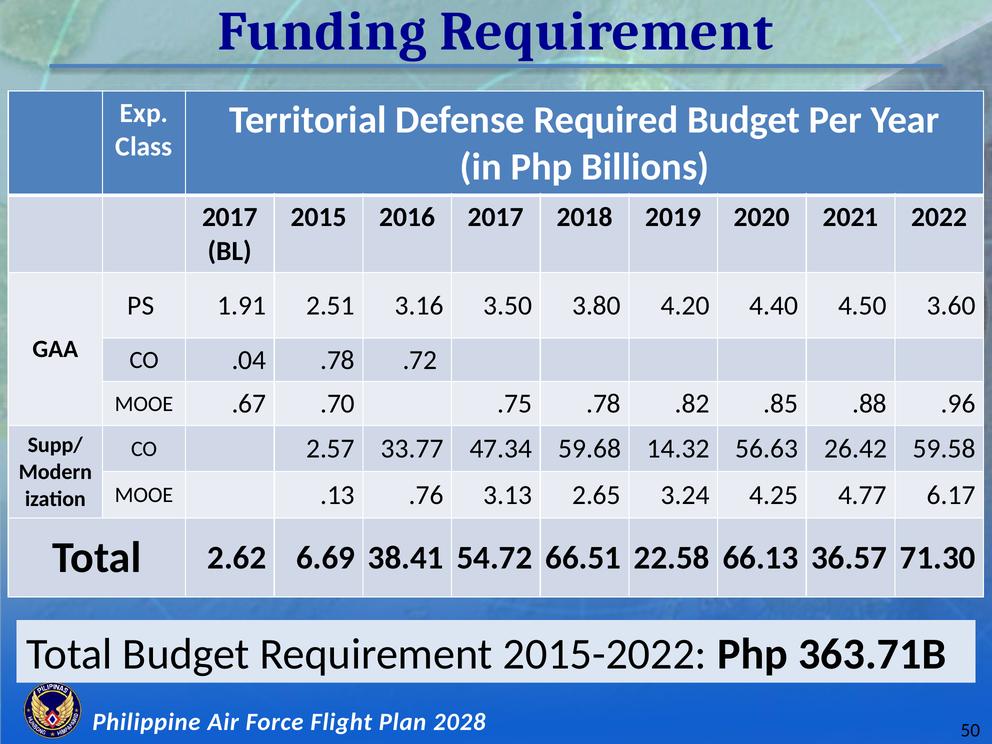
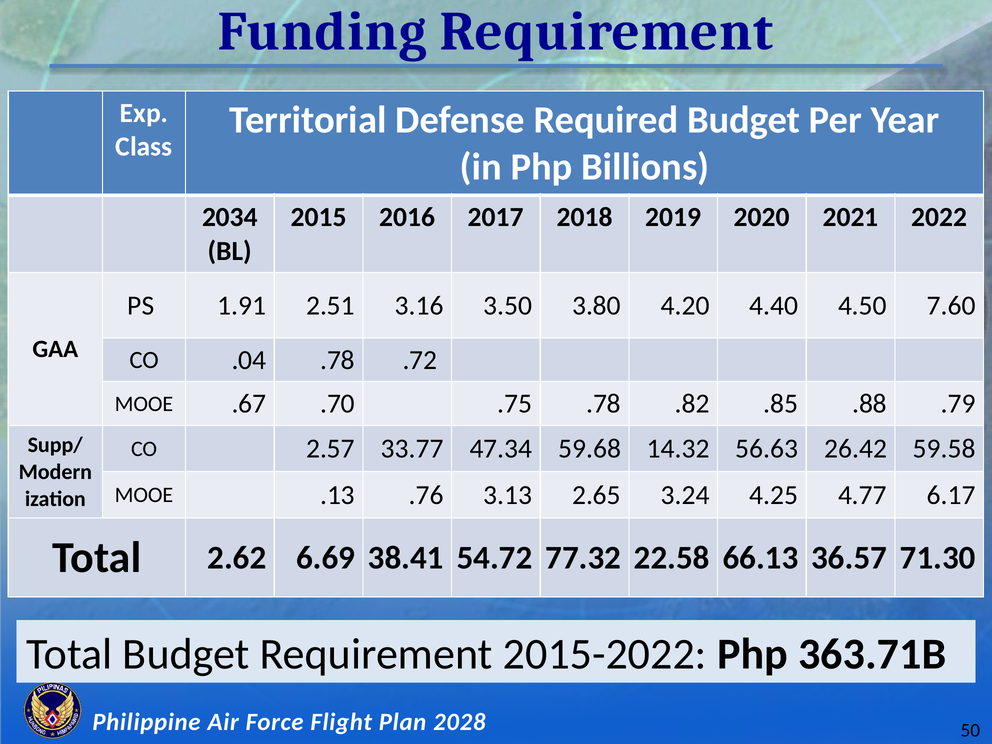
2017 at (230, 217): 2017 -> 2034
3.60: 3.60 -> 7.60
.96: .96 -> .79
66.51: 66.51 -> 77.32
